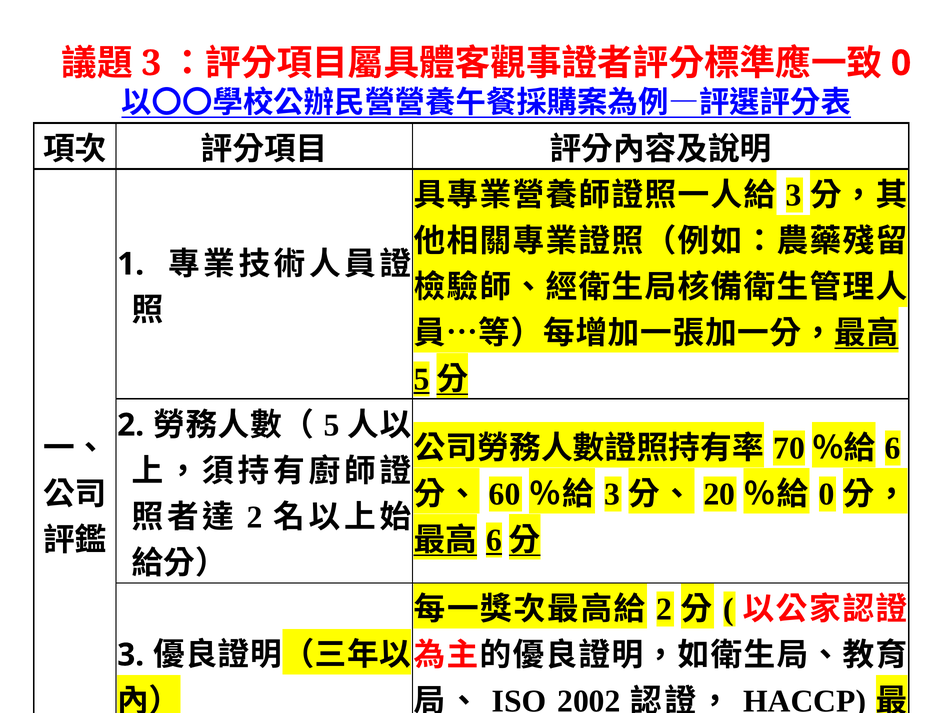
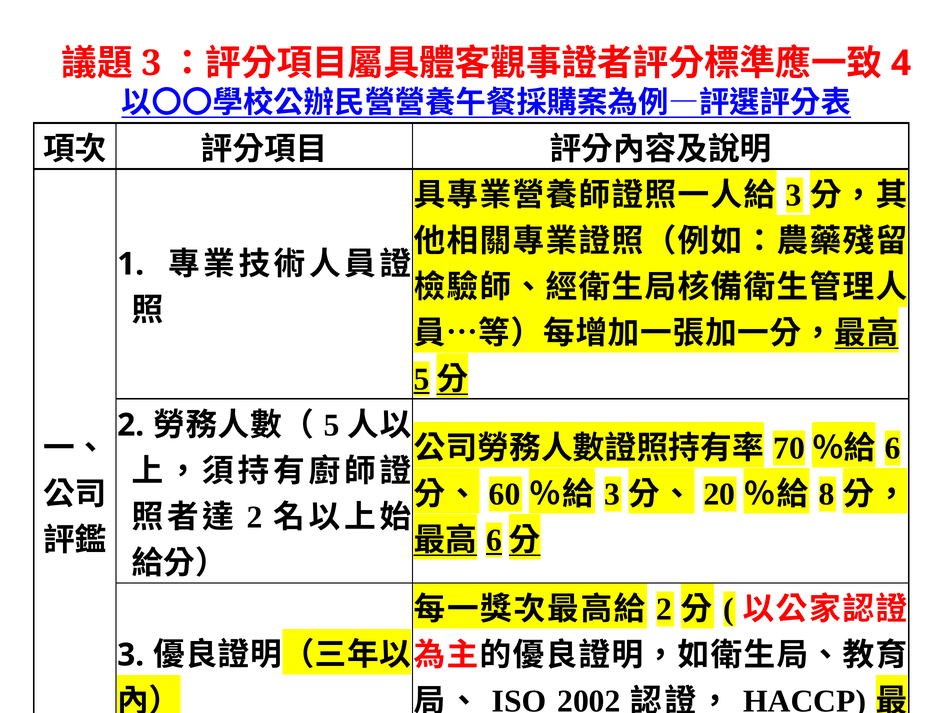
0 at (901, 63): 0 -> 4
0 at (827, 494): 0 -> 8
